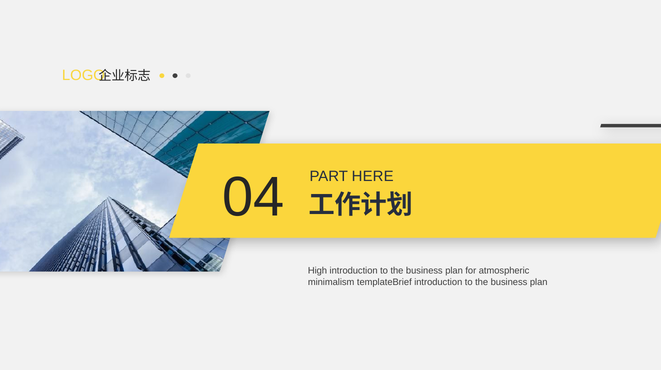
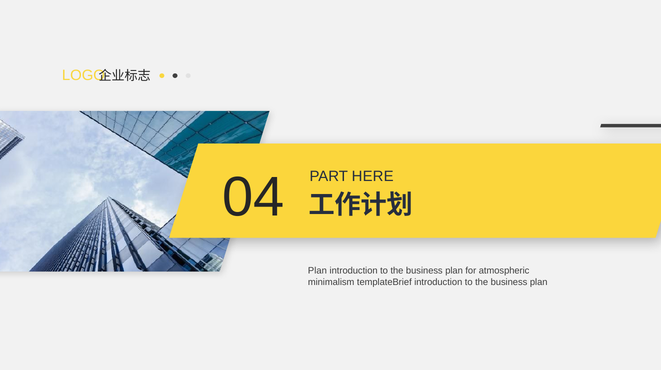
High at (317, 271): High -> Plan
